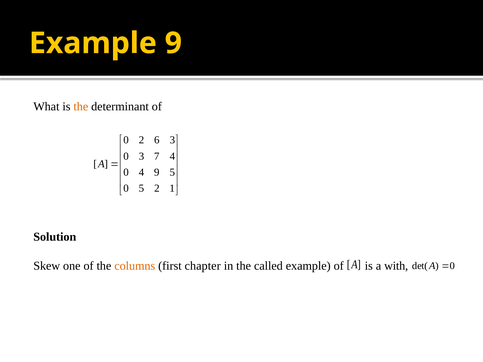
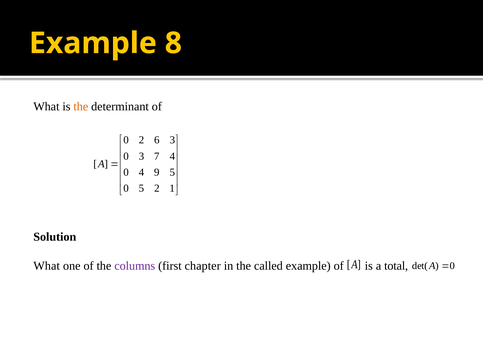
Example 9: 9 -> 8
Skew at (47, 266): Skew -> What
columns colour: orange -> purple
with: with -> total
